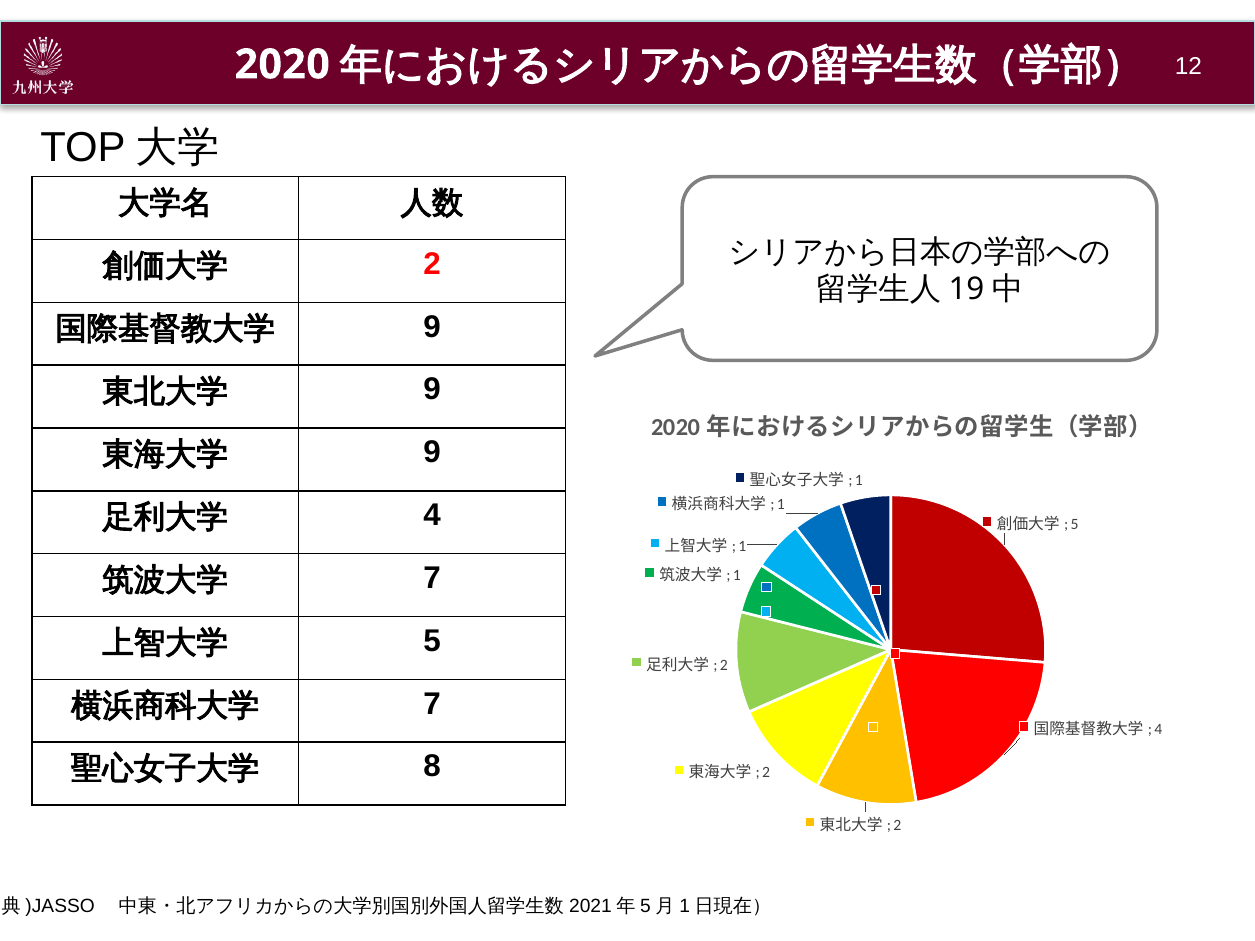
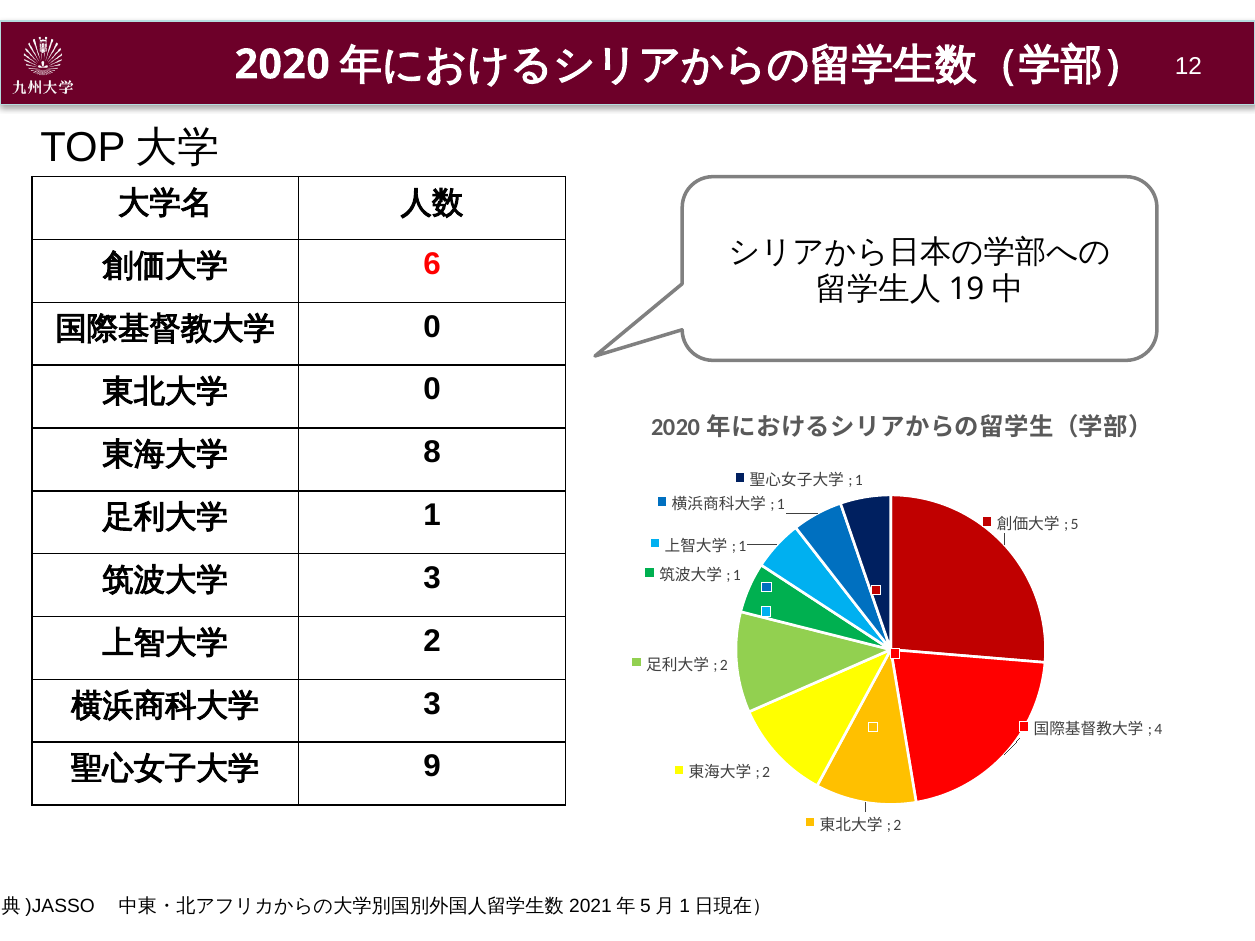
2 at (432, 264): 2 -> 6
9 at (432, 327): 9 -> 0
9 at (432, 390): 9 -> 0
9 at (432, 453): 9 -> 8
4 at (432, 515): 4 -> 1
7 at (432, 578): 7 -> 3
5 at (432, 641): 5 -> 2
7 at (432, 704): 7 -> 3
8: 8 -> 9
